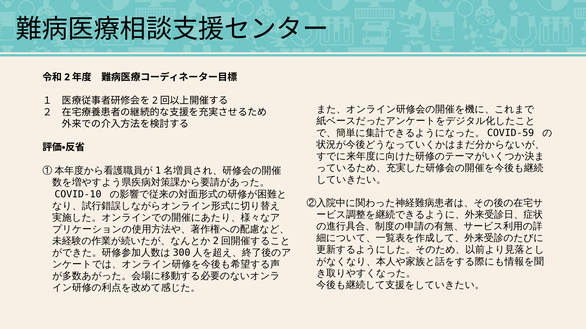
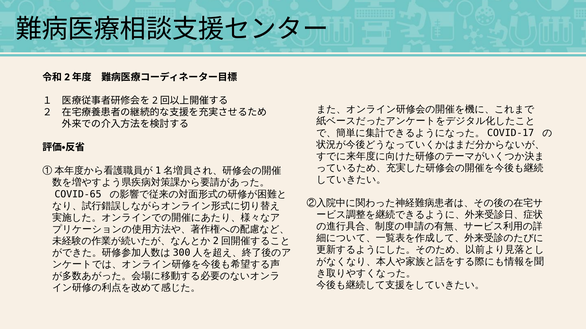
COVID-59: COVID-59 -> COVID-17
COVID-10: COVID-10 -> COVID-65
